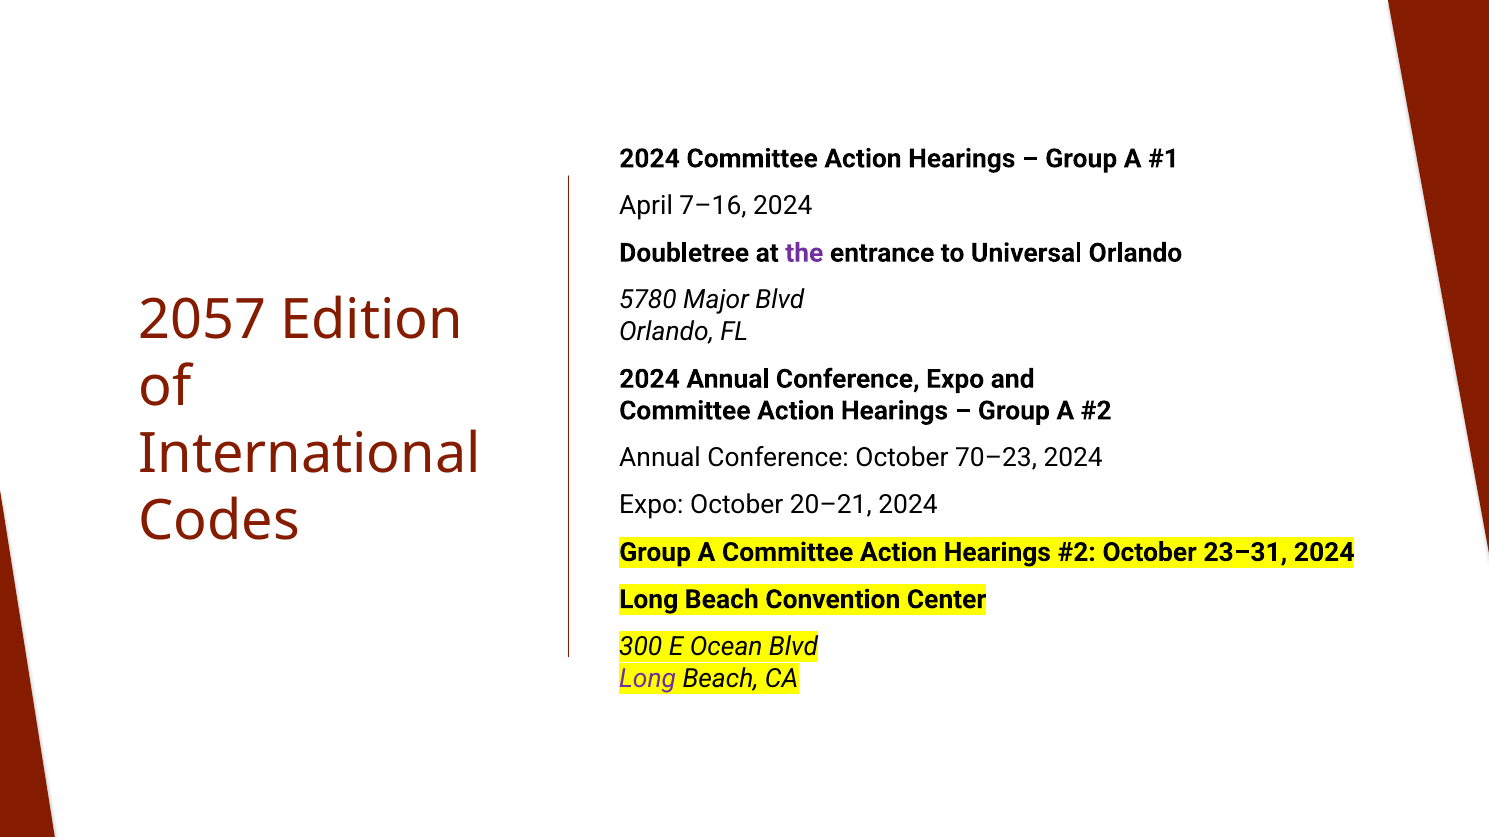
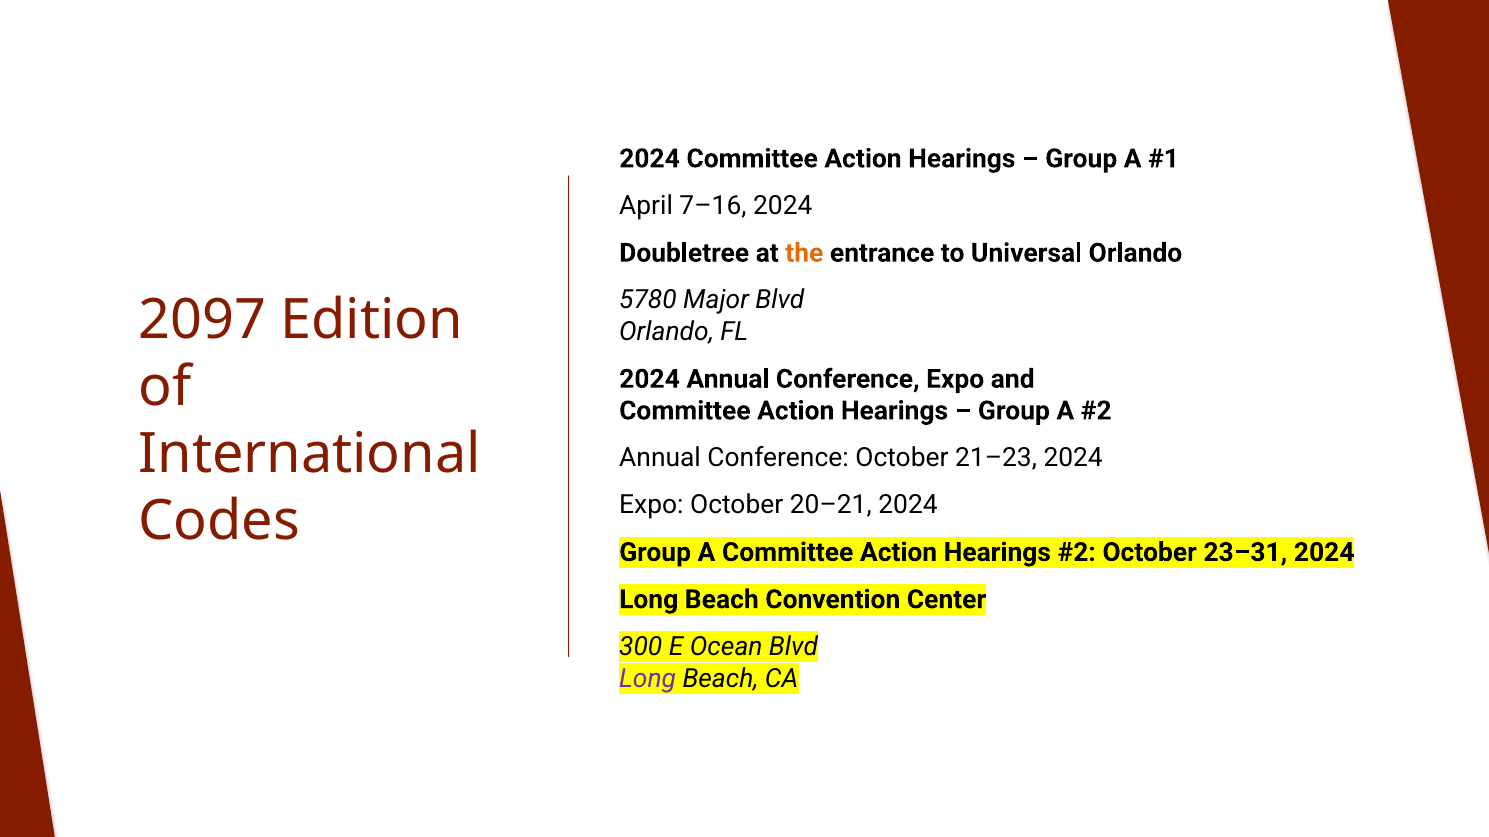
the colour: purple -> orange
2057: 2057 -> 2097
70–23: 70–23 -> 21–23
